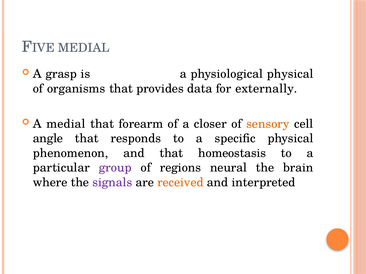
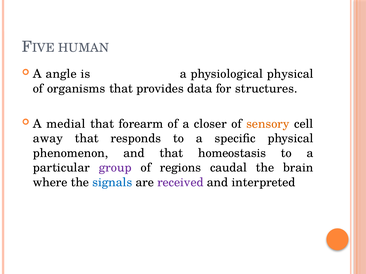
MEDIAL at (84, 48): MEDIAL -> HUMAN
grasp: grasp -> angle
externally: externally -> structures
angle: angle -> away
neural: neural -> caudal
signals colour: purple -> blue
received colour: orange -> purple
